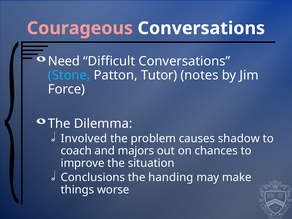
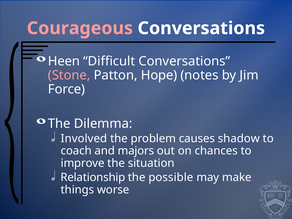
Need: Need -> Heen
Stone colour: light blue -> pink
Tutor: Tutor -> Hope
Conclusions: Conclusions -> Relationship
handing: handing -> possible
